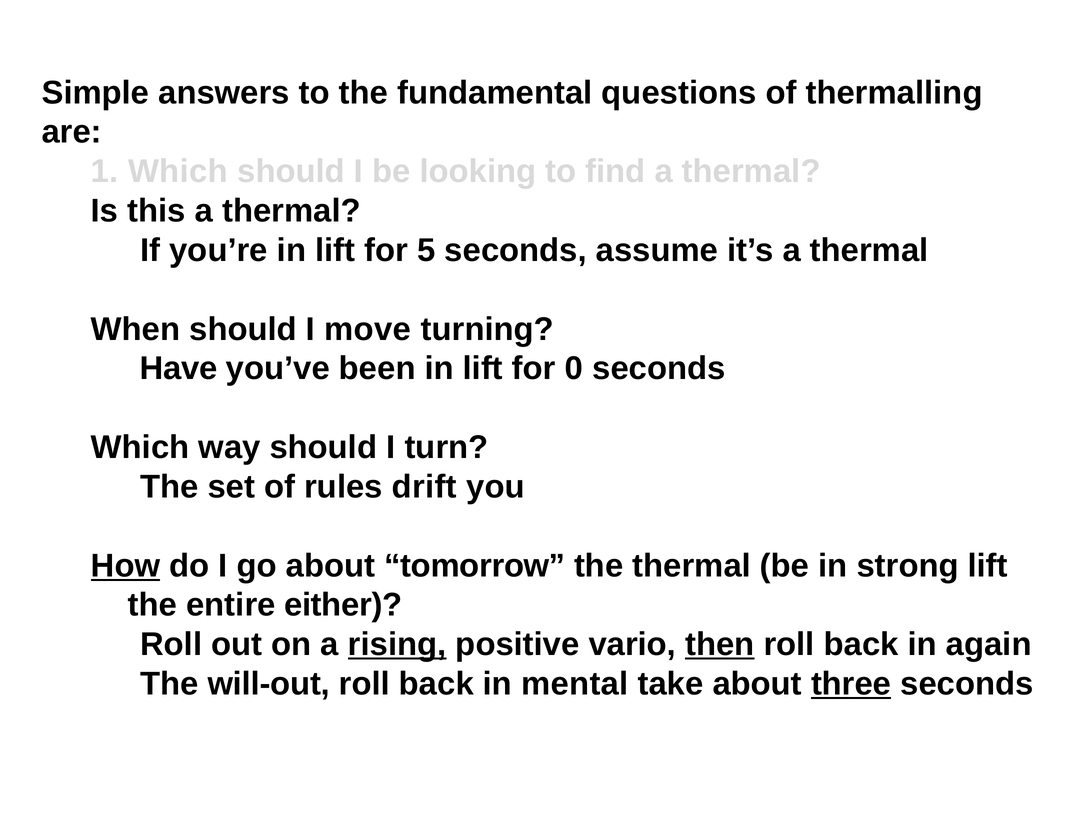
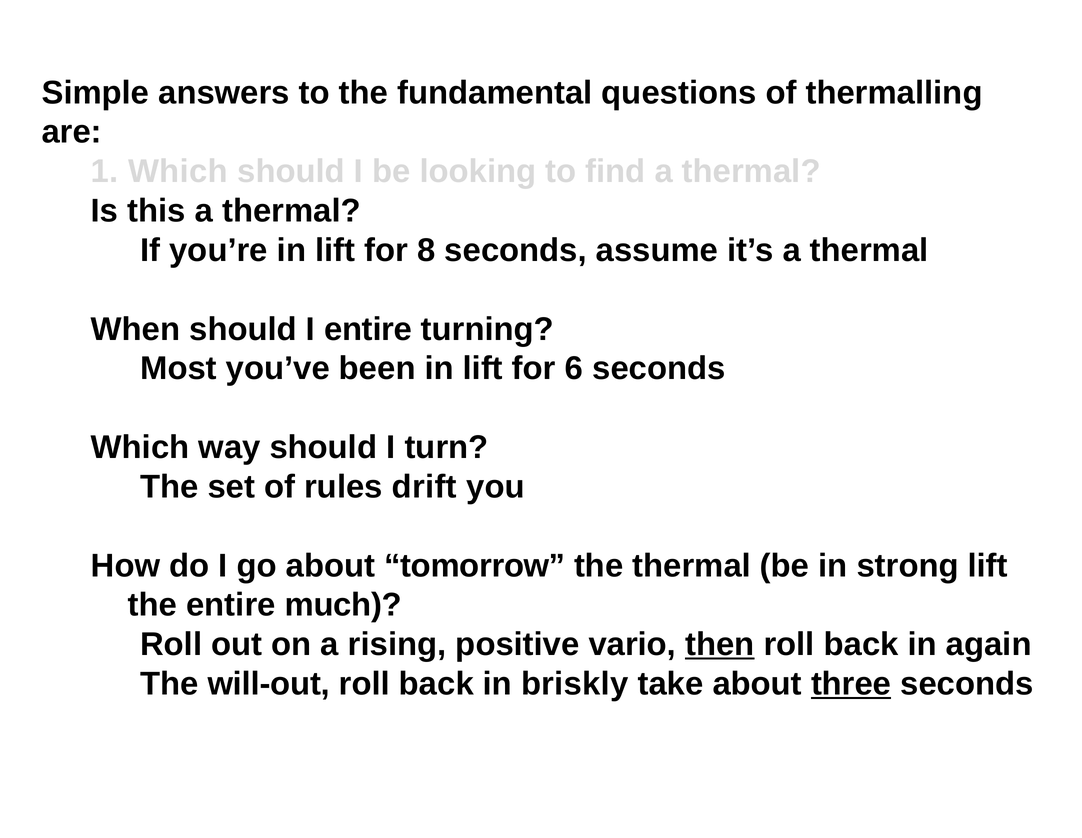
5: 5 -> 8
I move: move -> entire
Have: Have -> Most
0: 0 -> 6
How underline: present -> none
either: either -> much
rising underline: present -> none
mental: mental -> briskly
